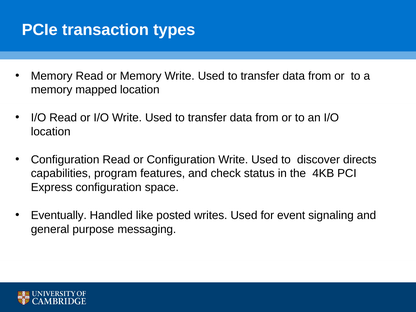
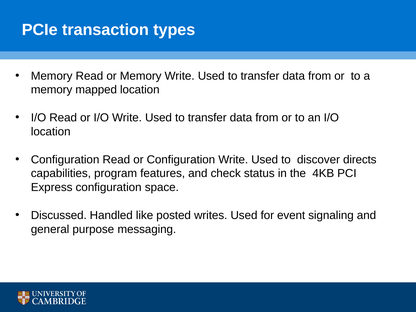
Eventually: Eventually -> Discussed
